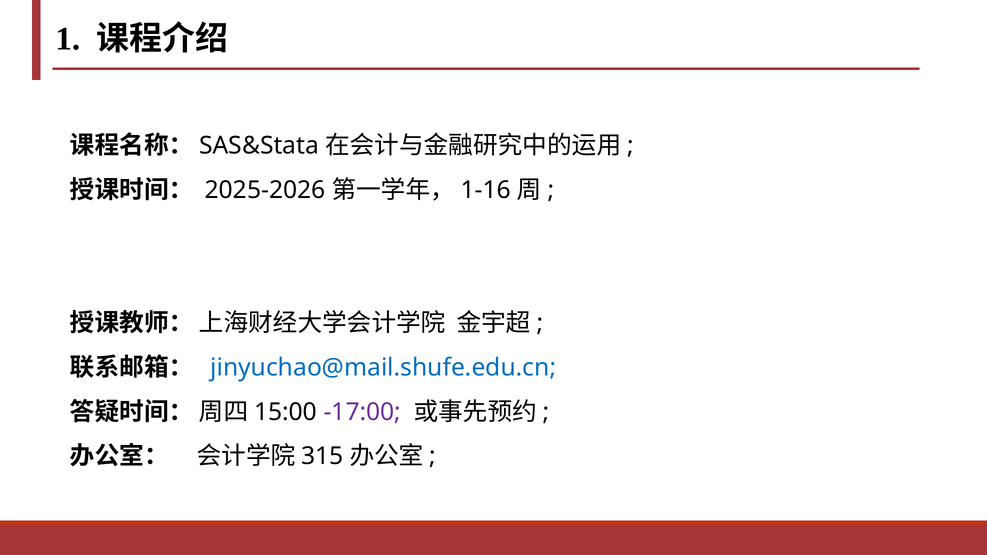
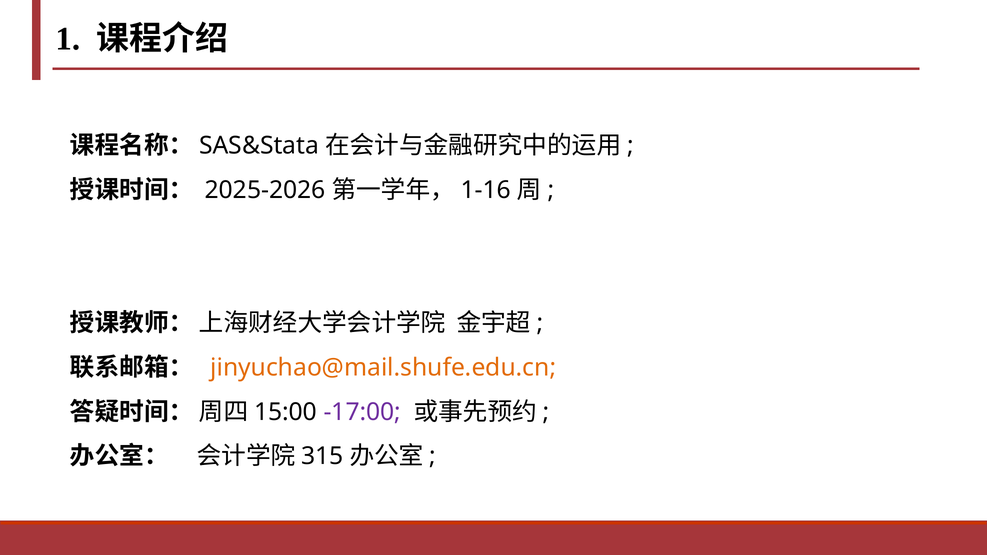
jinyuchao@mail.shufe.edu.cn colour: blue -> orange
